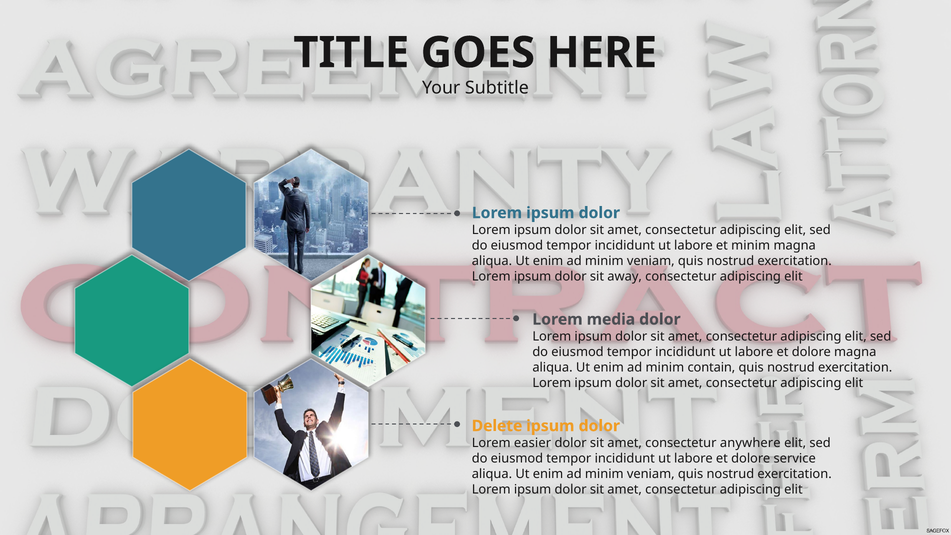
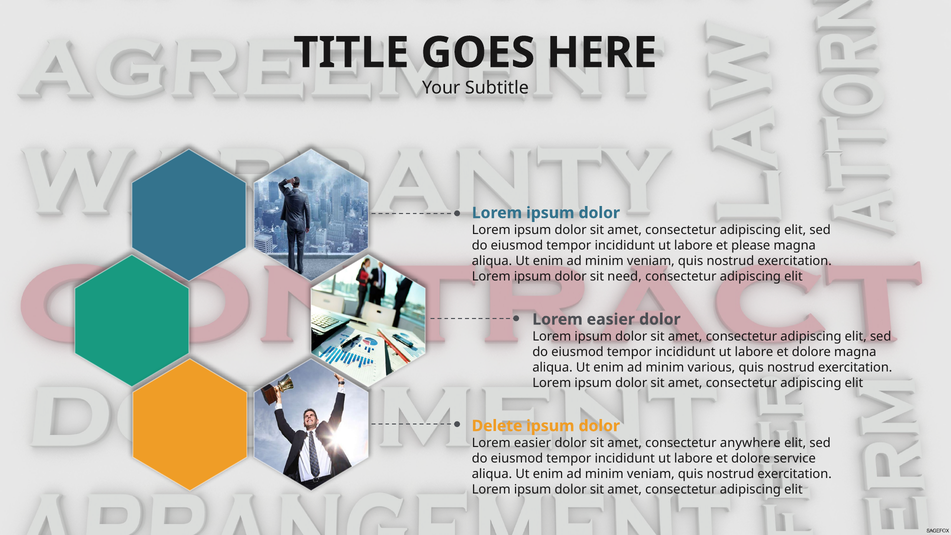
et minim: minim -> please
away: away -> need
media at (611, 319): media -> easier
contain: contain -> various
